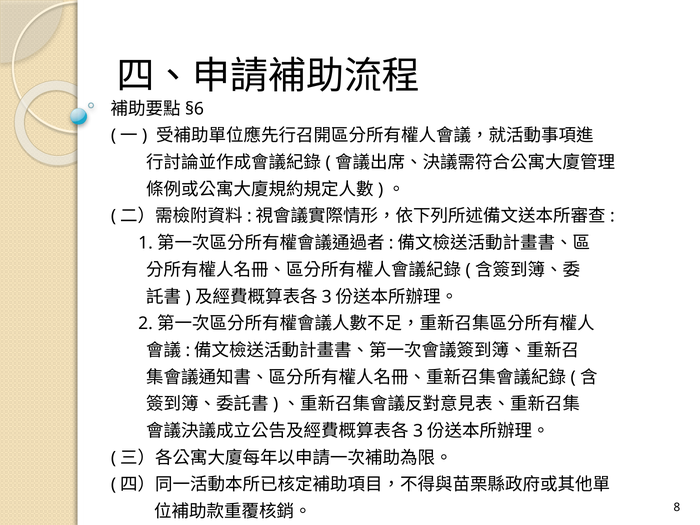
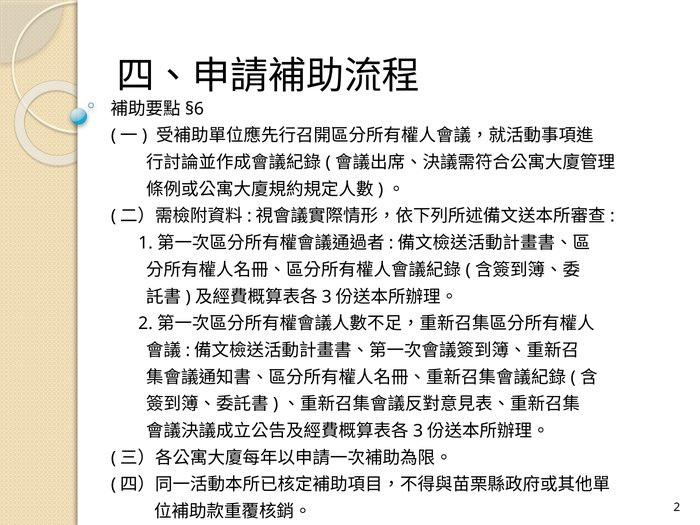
8: 8 -> 2
